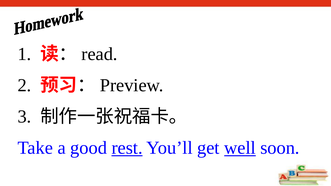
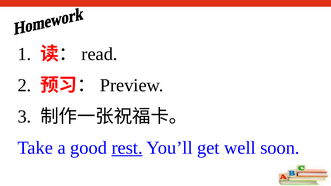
well underline: present -> none
